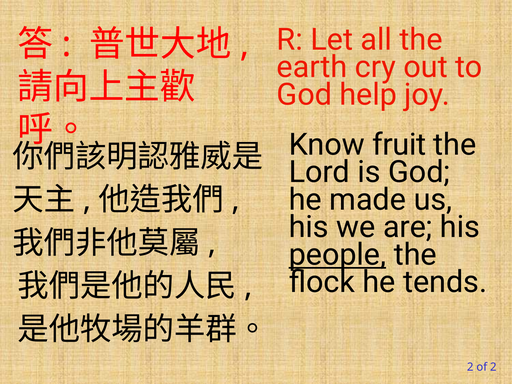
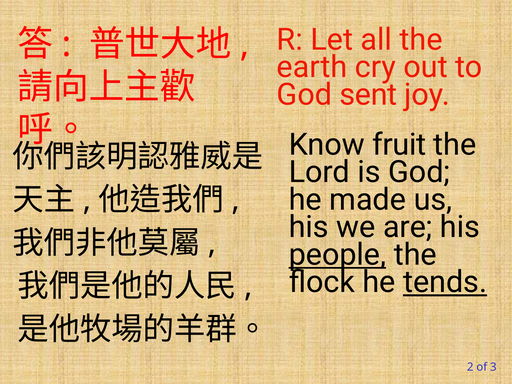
help: help -> sent
tends underline: none -> present
of 2: 2 -> 3
